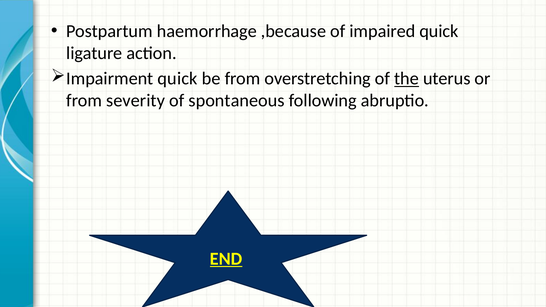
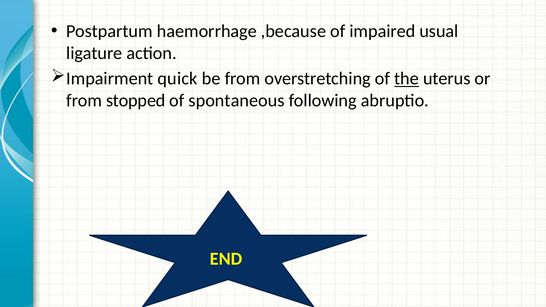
impaired quick: quick -> usual
severity: severity -> stopped
END underline: present -> none
